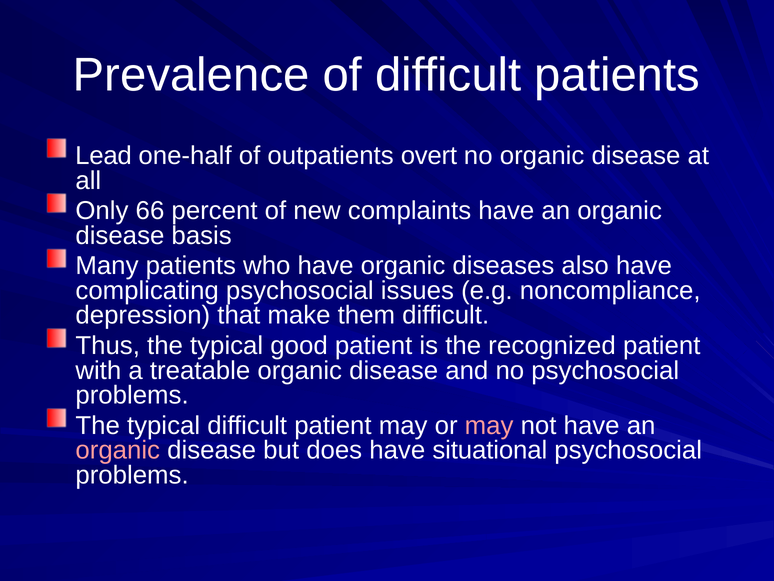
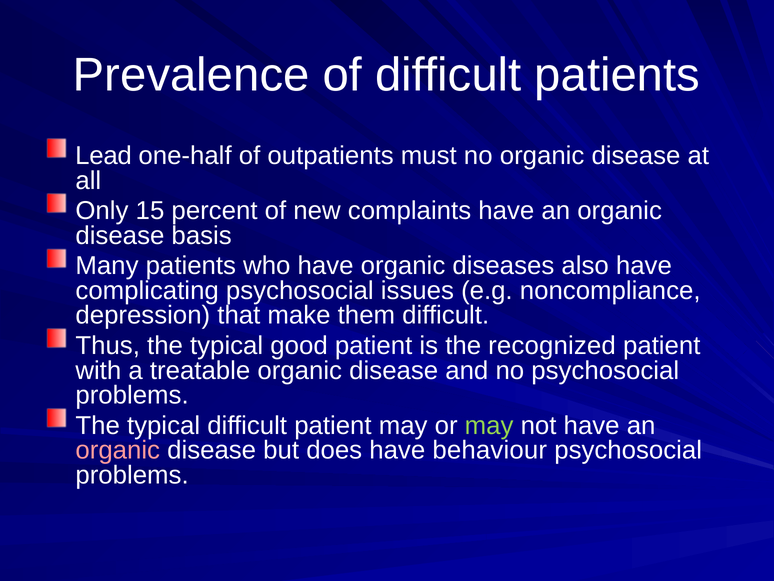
overt: overt -> must
66: 66 -> 15
may at (489, 425) colour: pink -> light green
situational: situational -> behaviour
